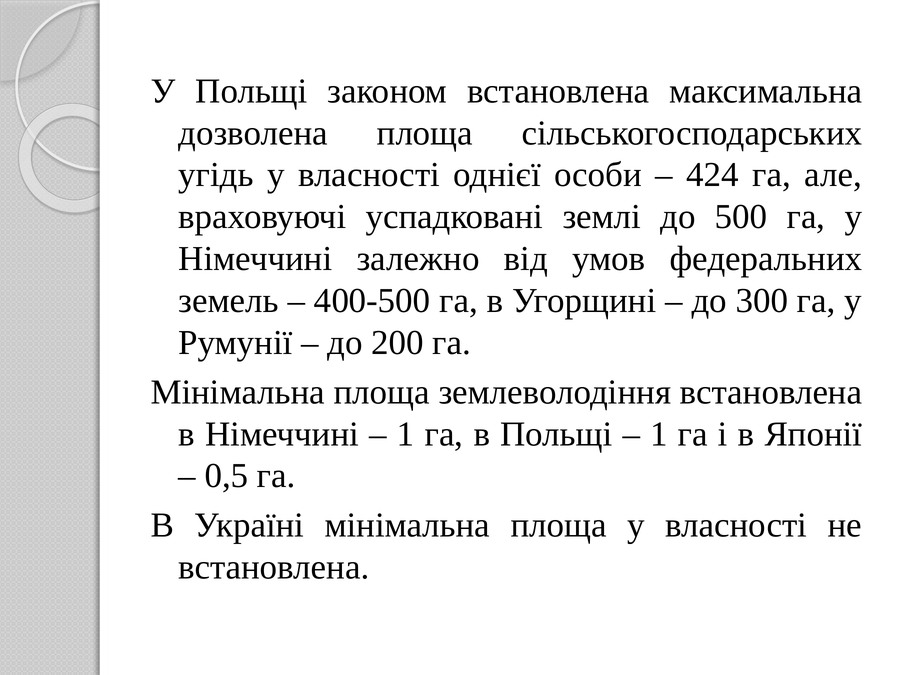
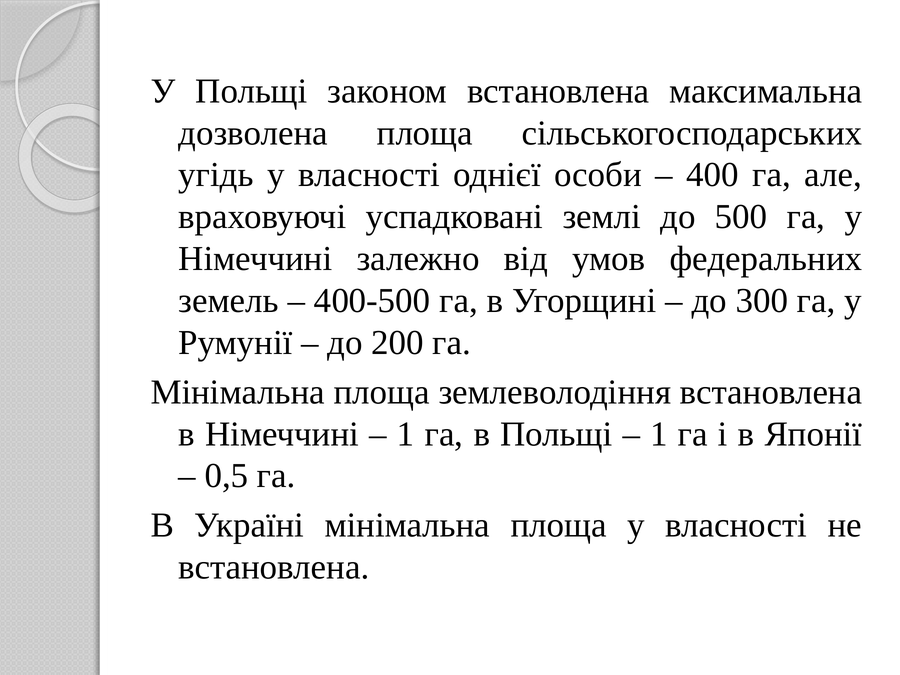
424: 424 -> 400
